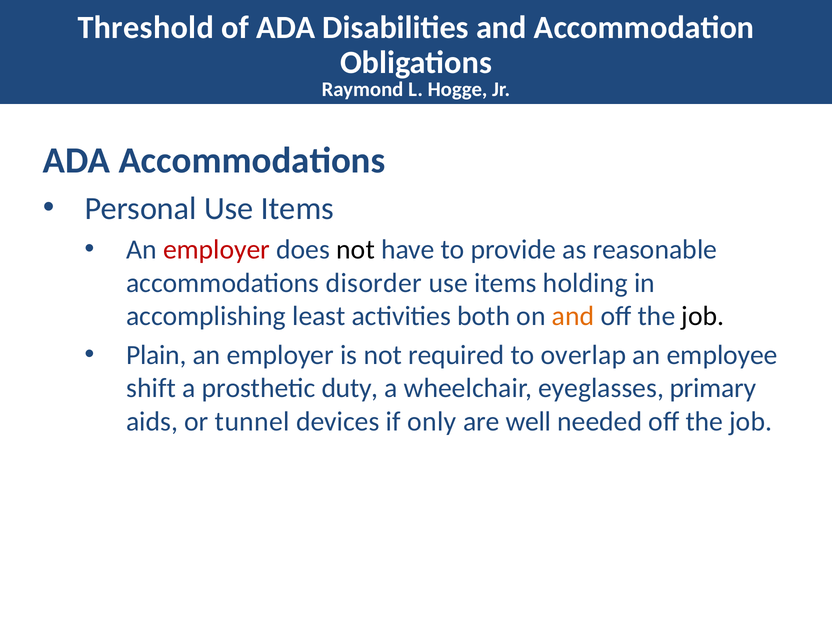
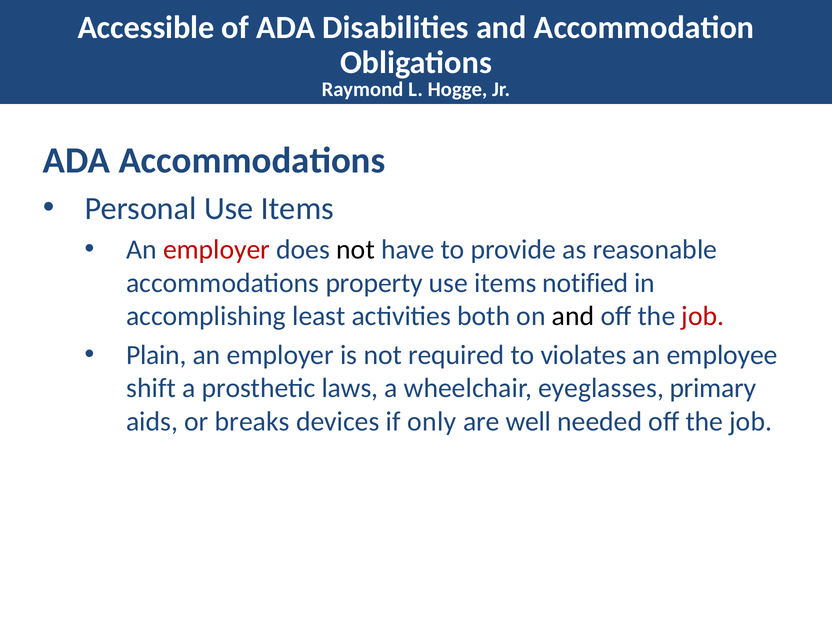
Threshold: Threshold -> Accessible
disorder: disorder -> property
holding: holding -> notified
and at (573, 316) colour: orange -> black
job at (703, 316) colour: black -> red
overlap: overlap -> violates
duty: duty -> laws
tunnel: tunnel -> breaks
